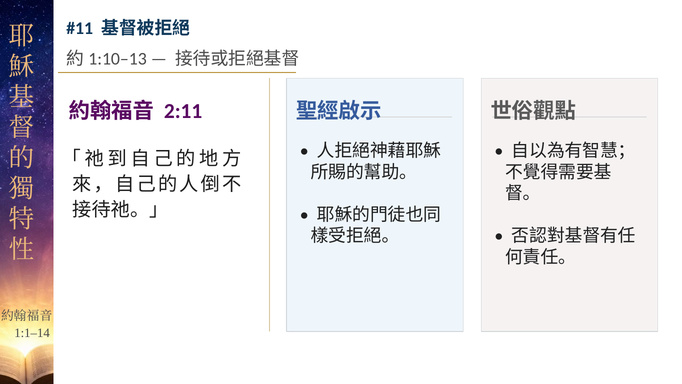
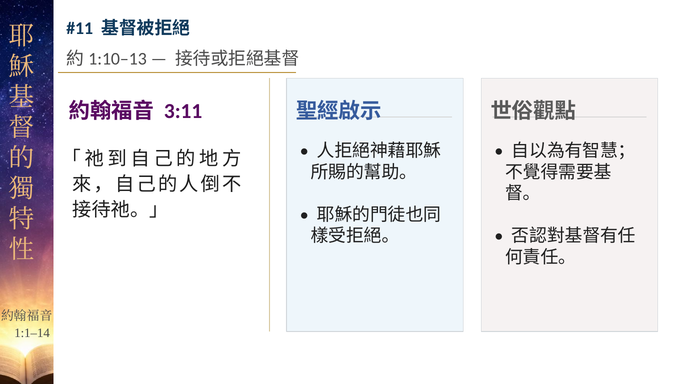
2:11: 2:11 -> 3:11
